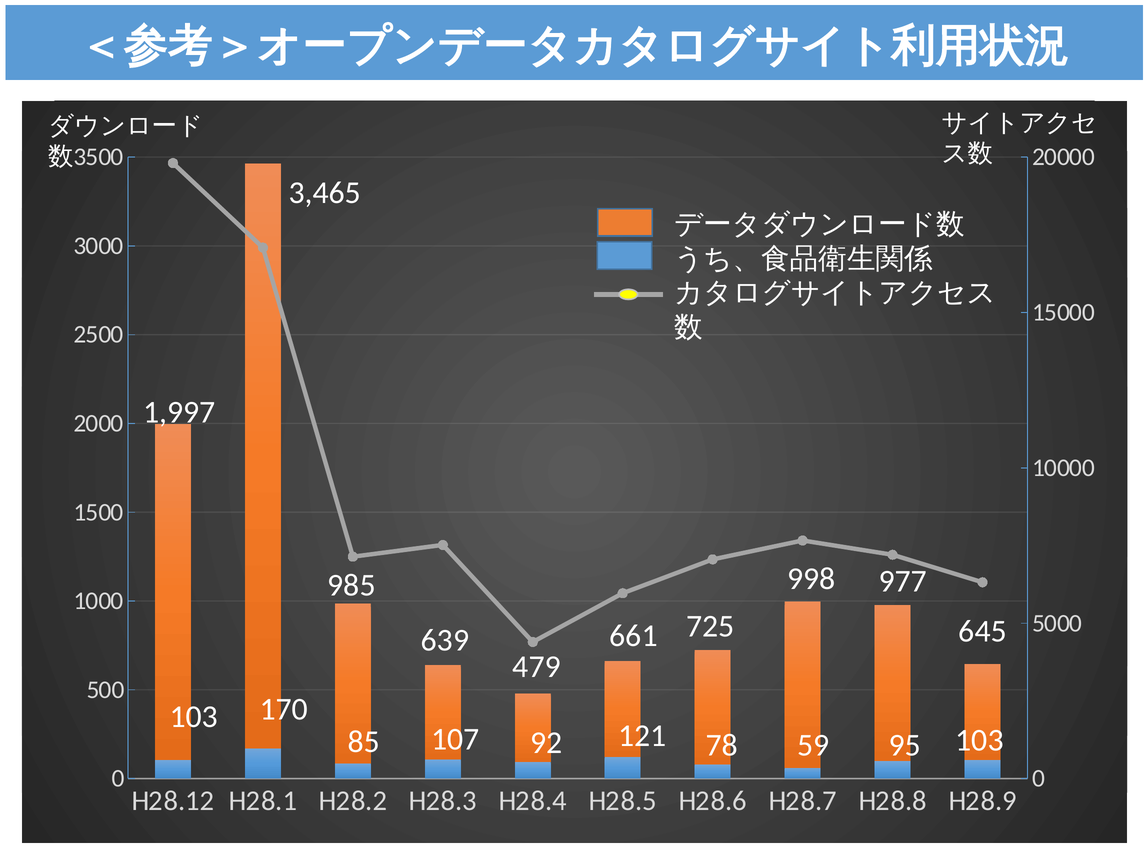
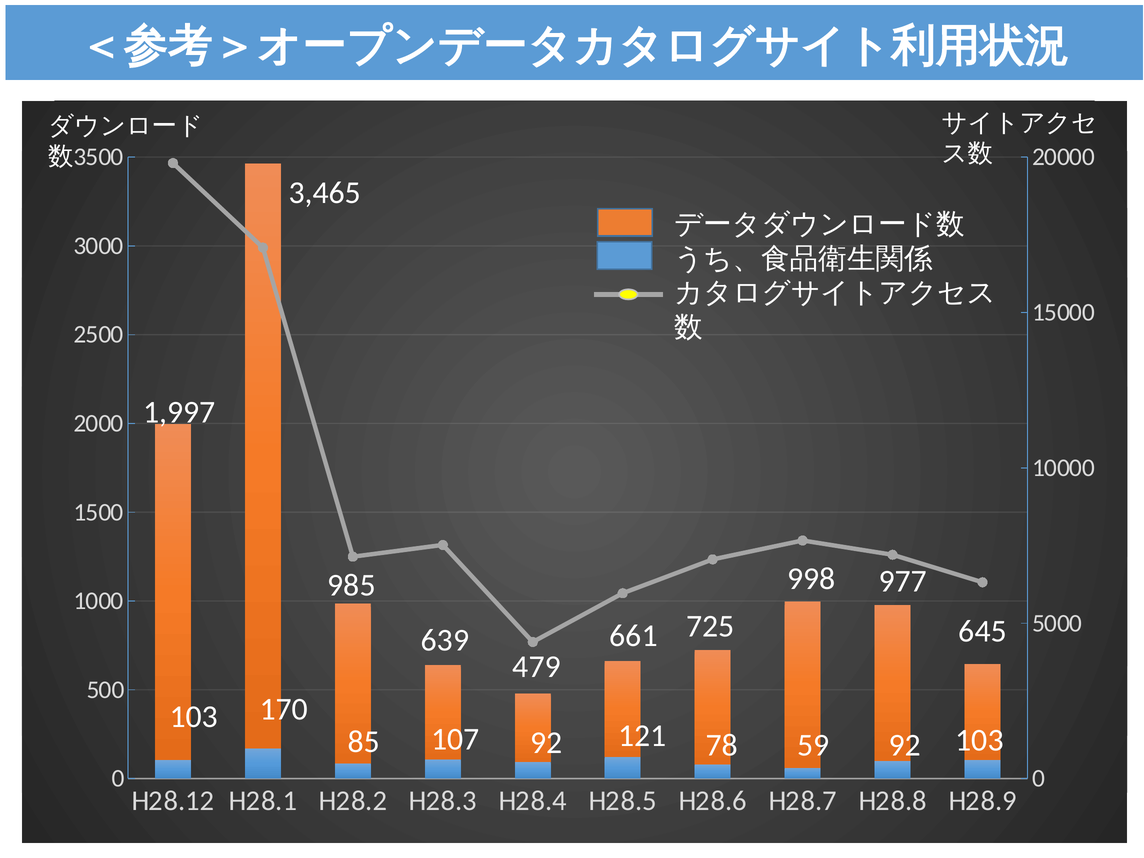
59 95: 95 -> 92
